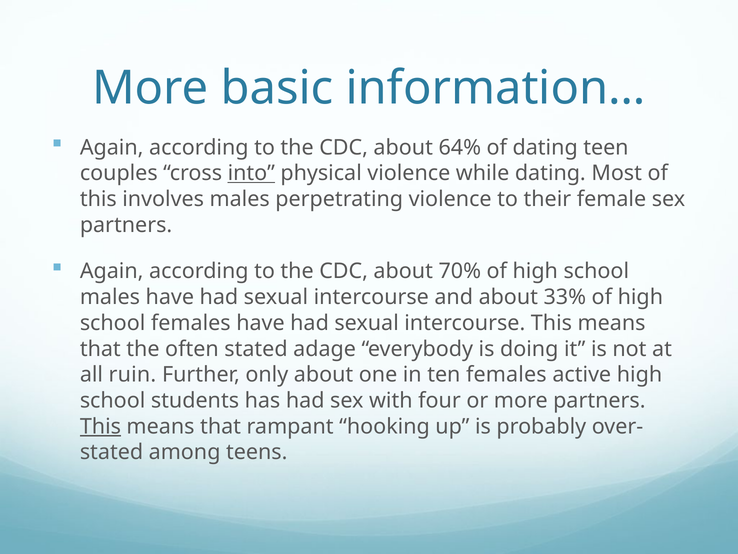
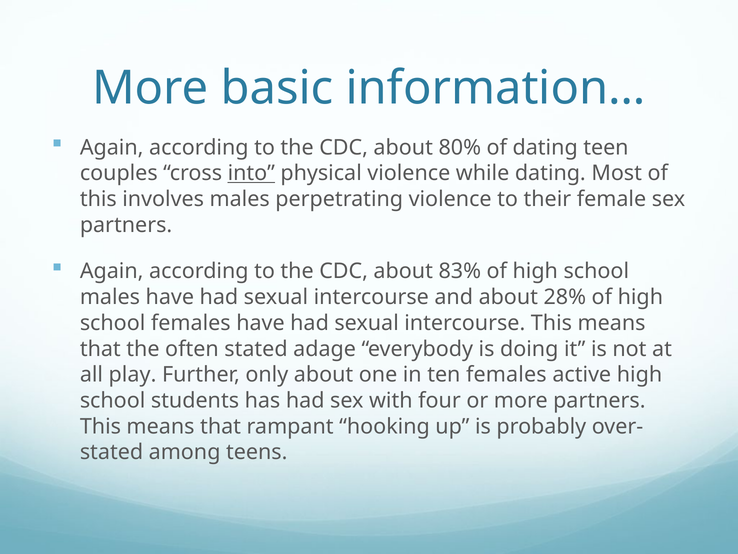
64%: 64% -> 80%
70%: 70% -> 83%
33%: 33% -> 28%
ruin: ruin -> play
This at (100, 426) underline: present -> none
